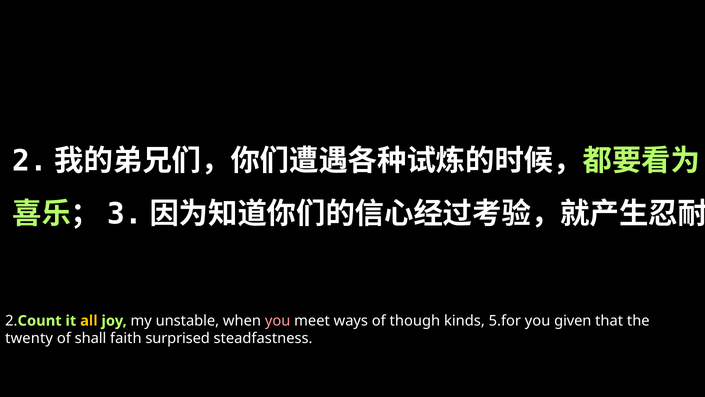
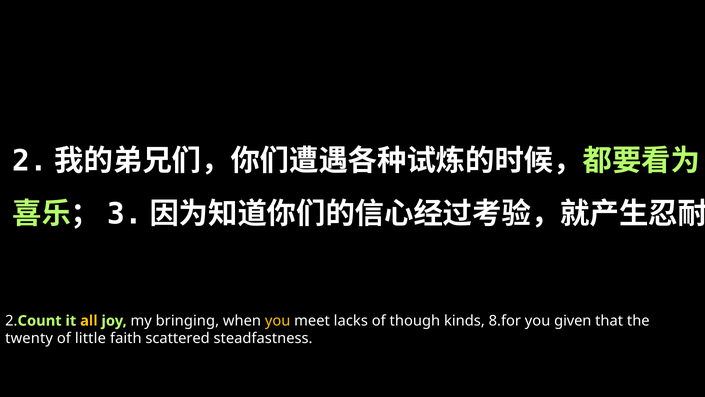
unstable: unstable -> bringing
you at (278, 320) colour: pink -> yellow
ways: ways -> lacks
5.for: 5.for -> 8.for
shall: shall -> little
surprised: surprised -> scattered
